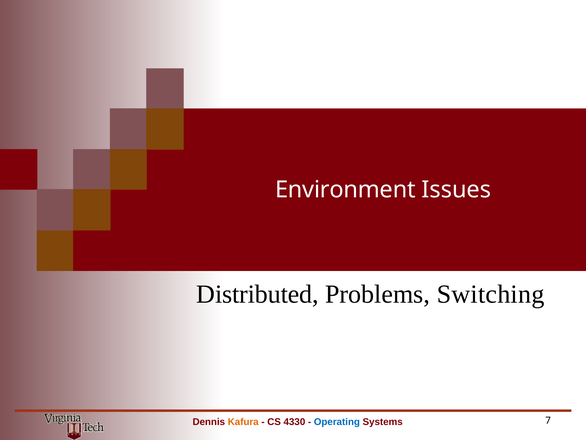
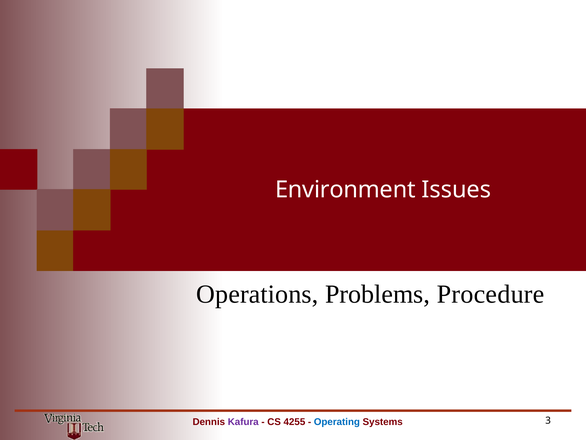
Distributed: Distributed -> Operations
Switching: Switching -> Procedure
Kafura colour: orange -> purple
4330: 4330 -> 4255
7: 7 -> 3
